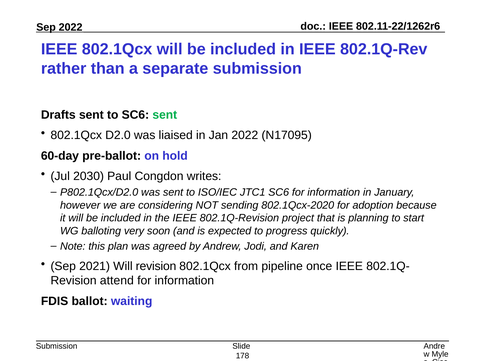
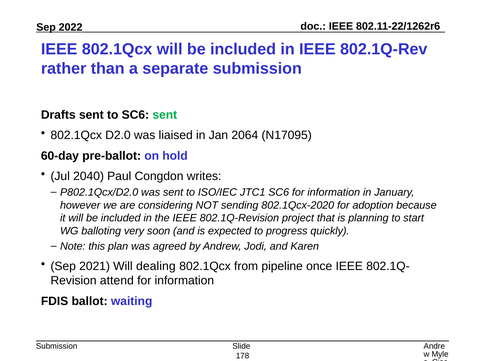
Jan 2022: 2022 -> 2064
2030: 2030 -> 2040
Will revision: revision -> dealing
